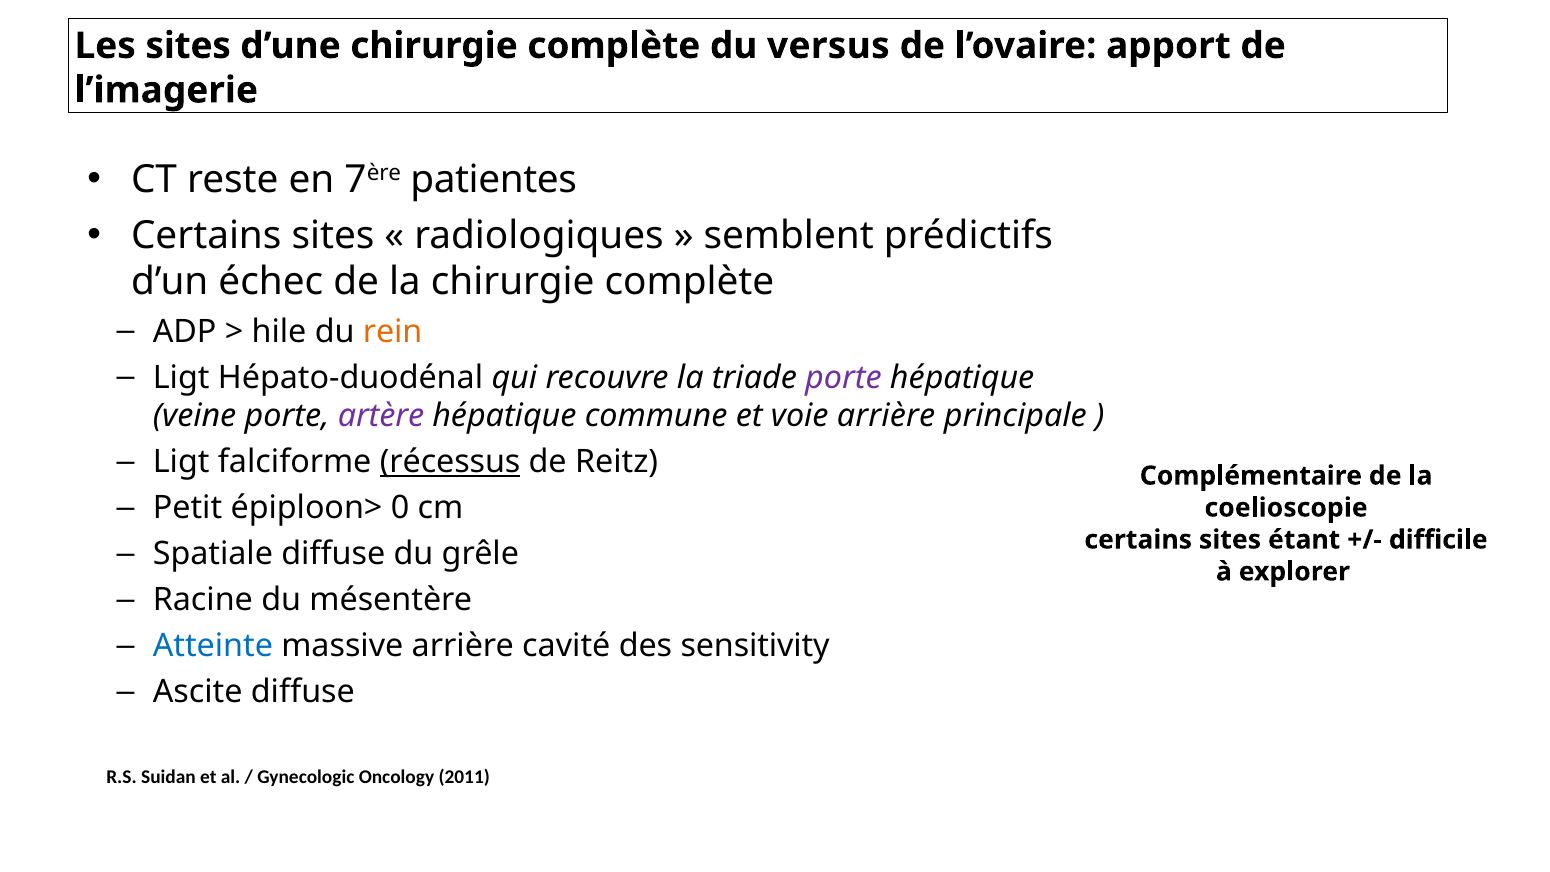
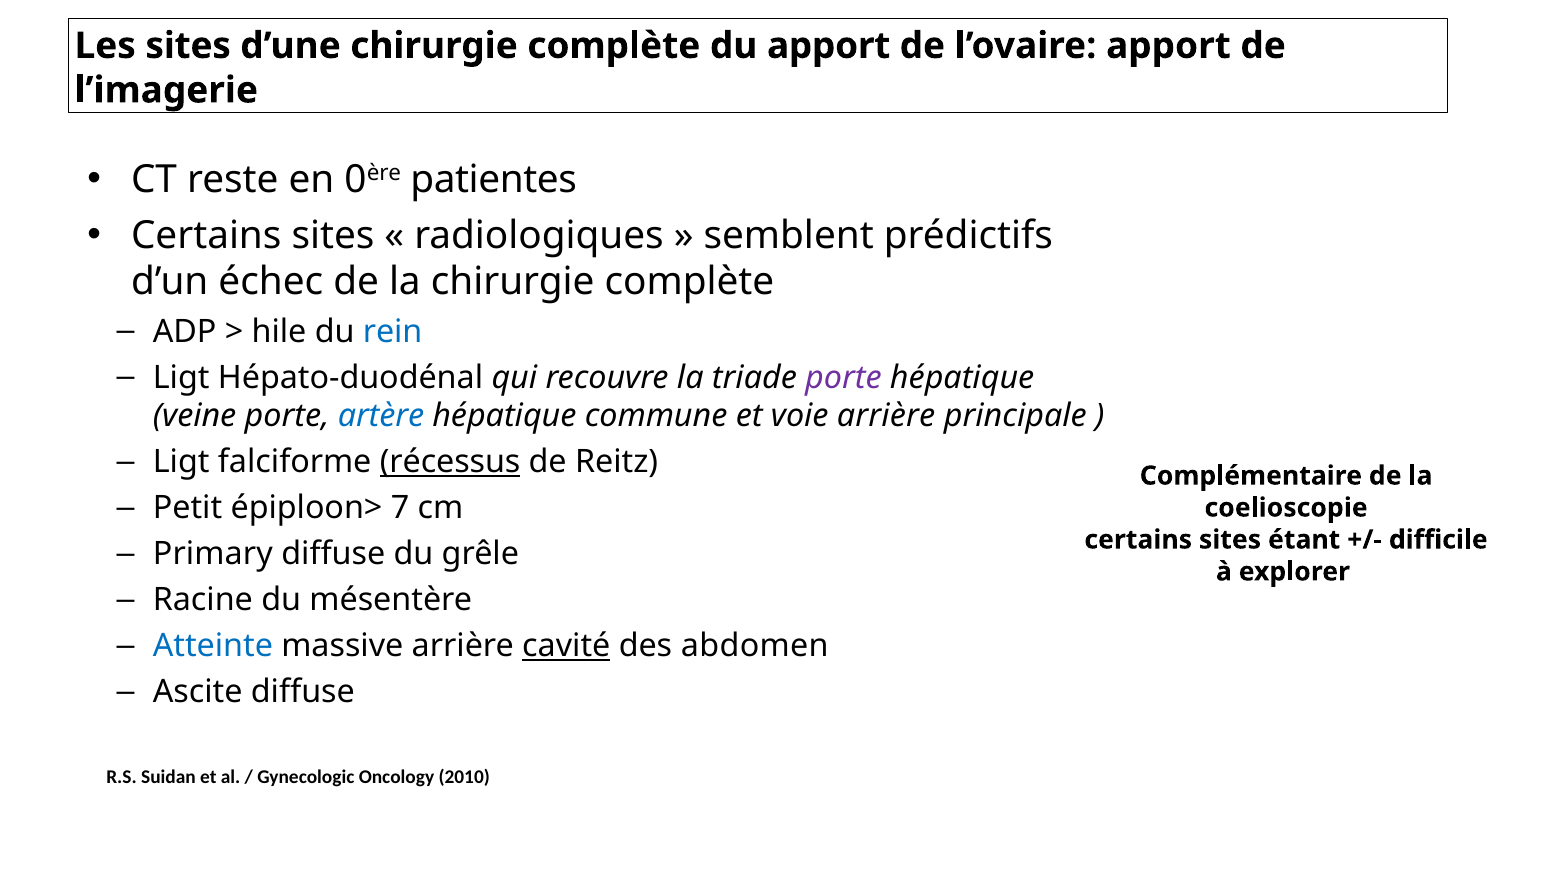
du versus: versus -> apport
7: 7 -> 0
rein colour: orange -> blue
artère colour: purple -> blue
0: 0 -> 7
Spatiale: Spatiale -> Primary
cavité underline: none -> present
sensitivity: sensitivity -> abdomen
2011: 2011 -> 2010
